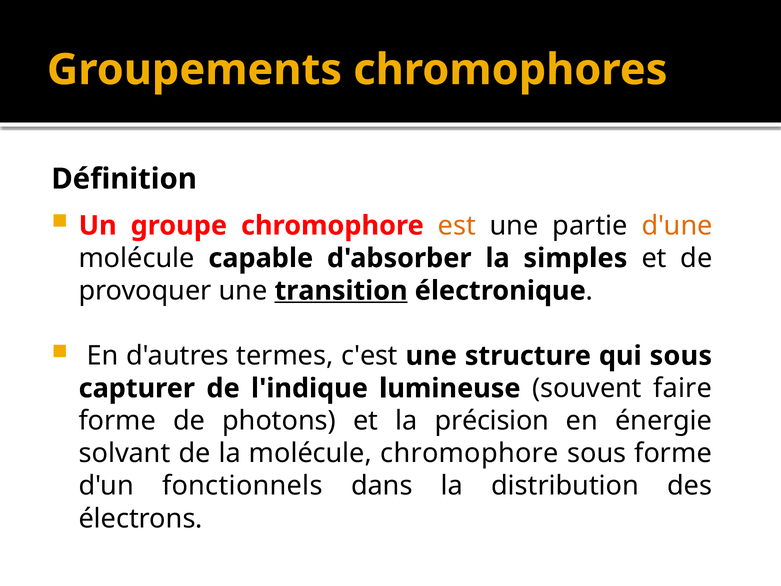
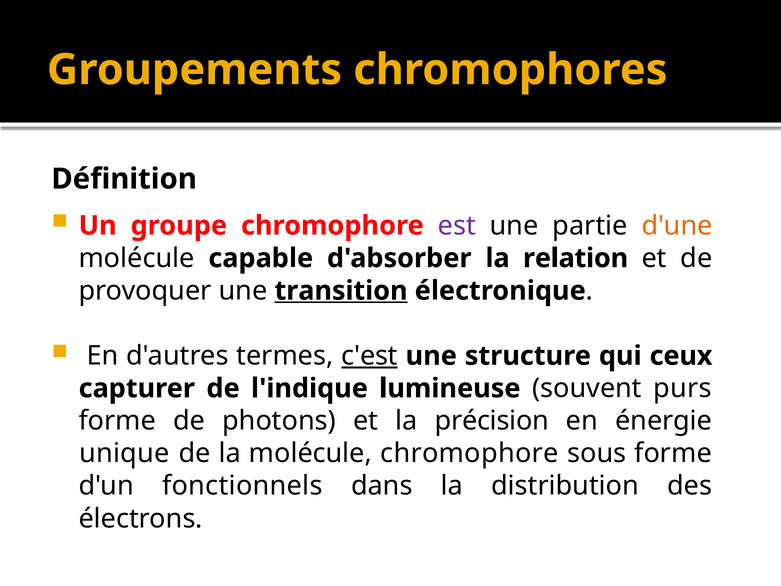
est colour: orange -> purple
simples: simples -> relation
c'est underline: none -> present
qui sous: sous -> ceux
faire: faire -> purs
solvant: solvant -> unique
